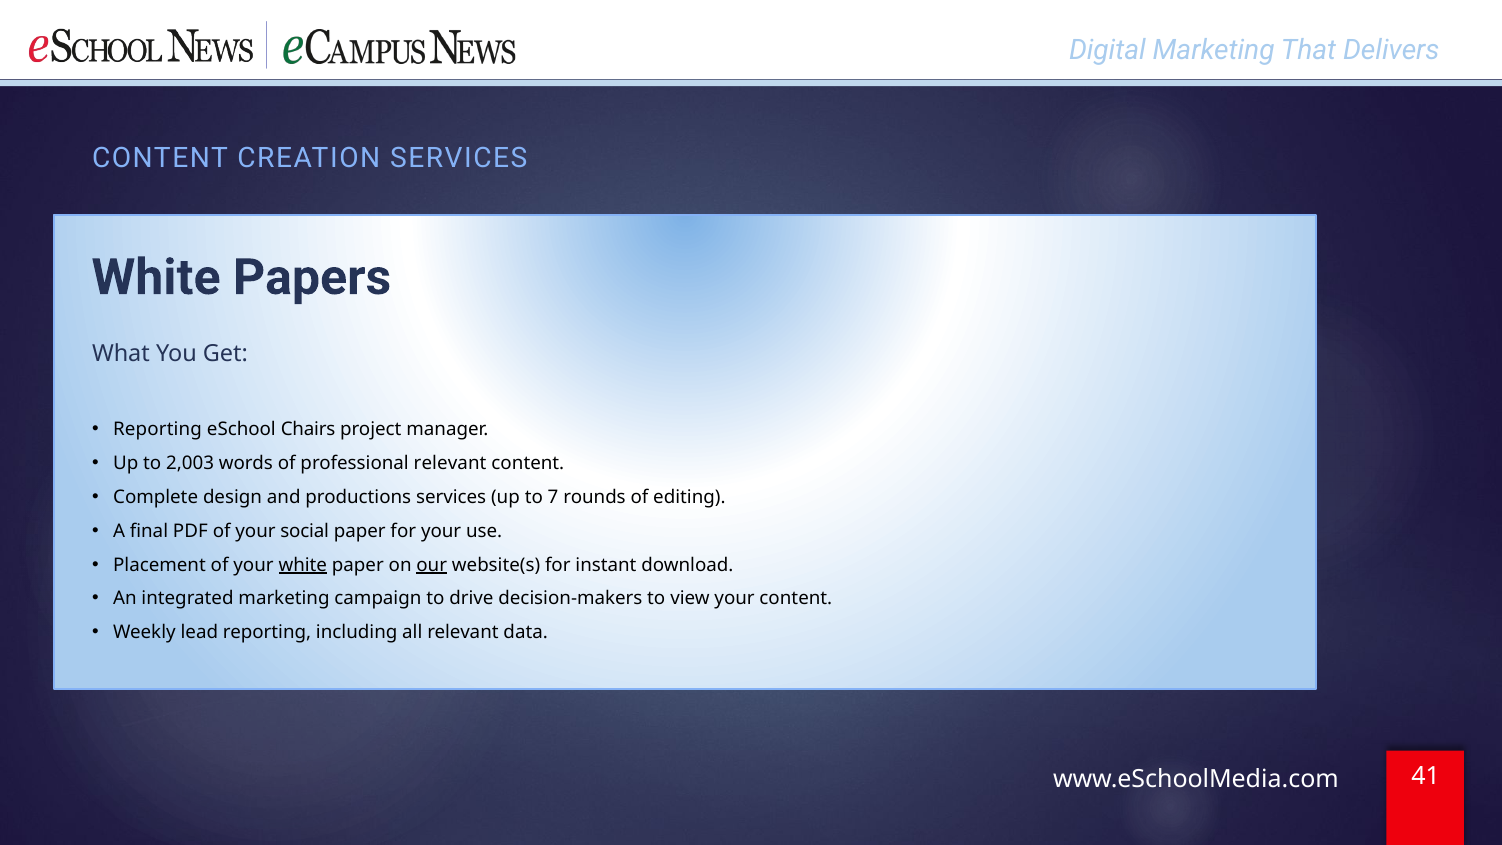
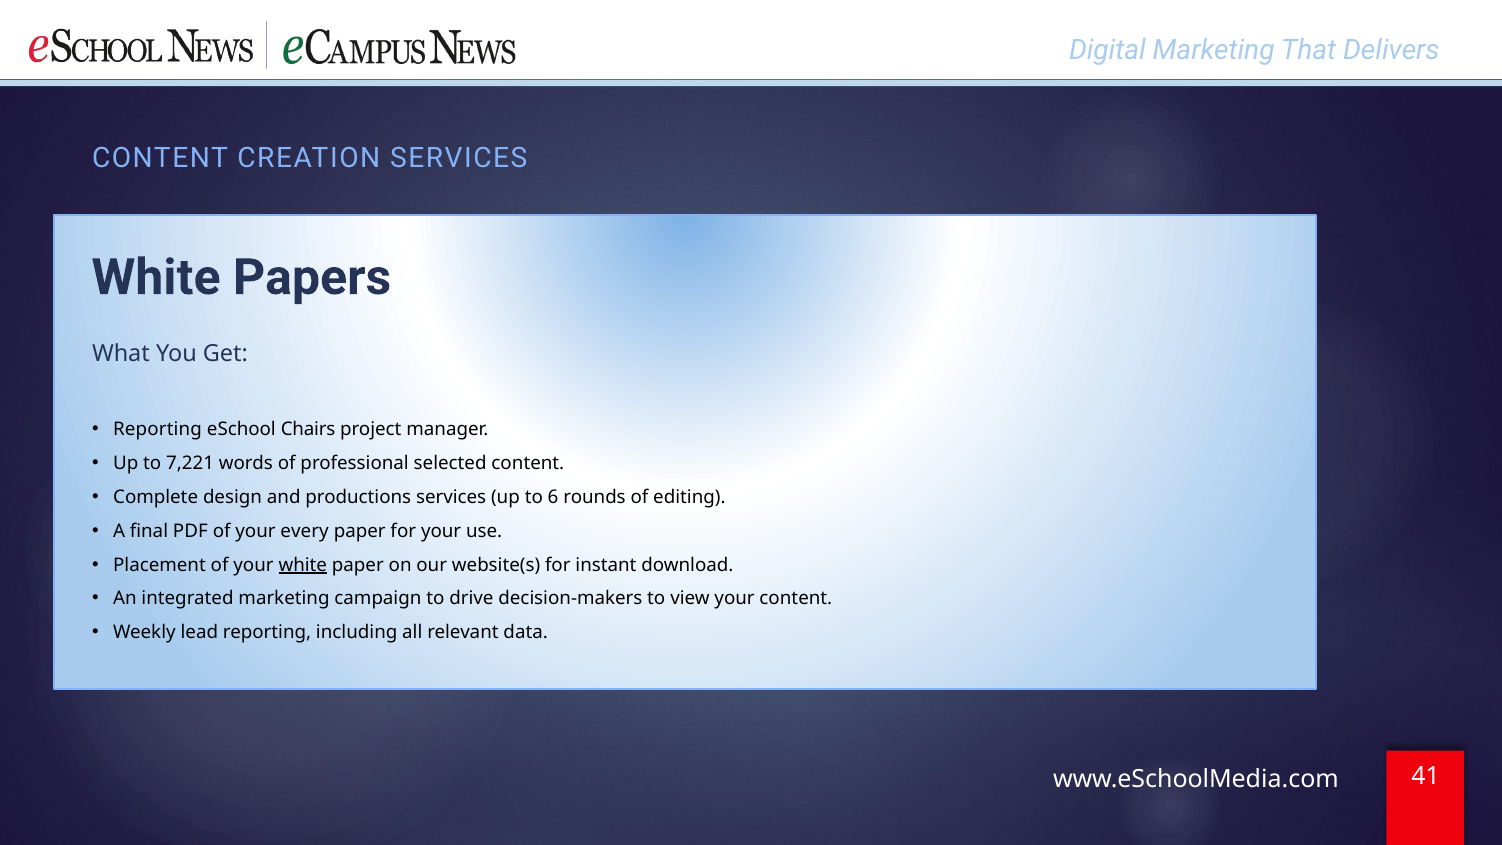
2,003: 2,003 -> 7,221
professional relevant: relevant -> selected
7: 7 -> 6
social: social -> every
our underline: present -> none
